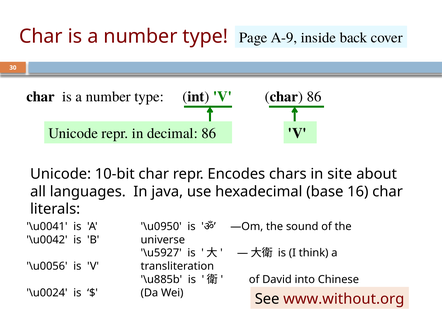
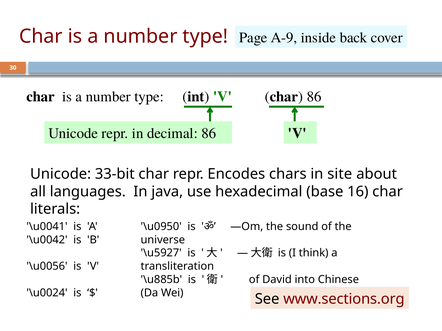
10-bit: 10-bit -> 33-bit
www.without.org: www.without.org -> www.sections.org
